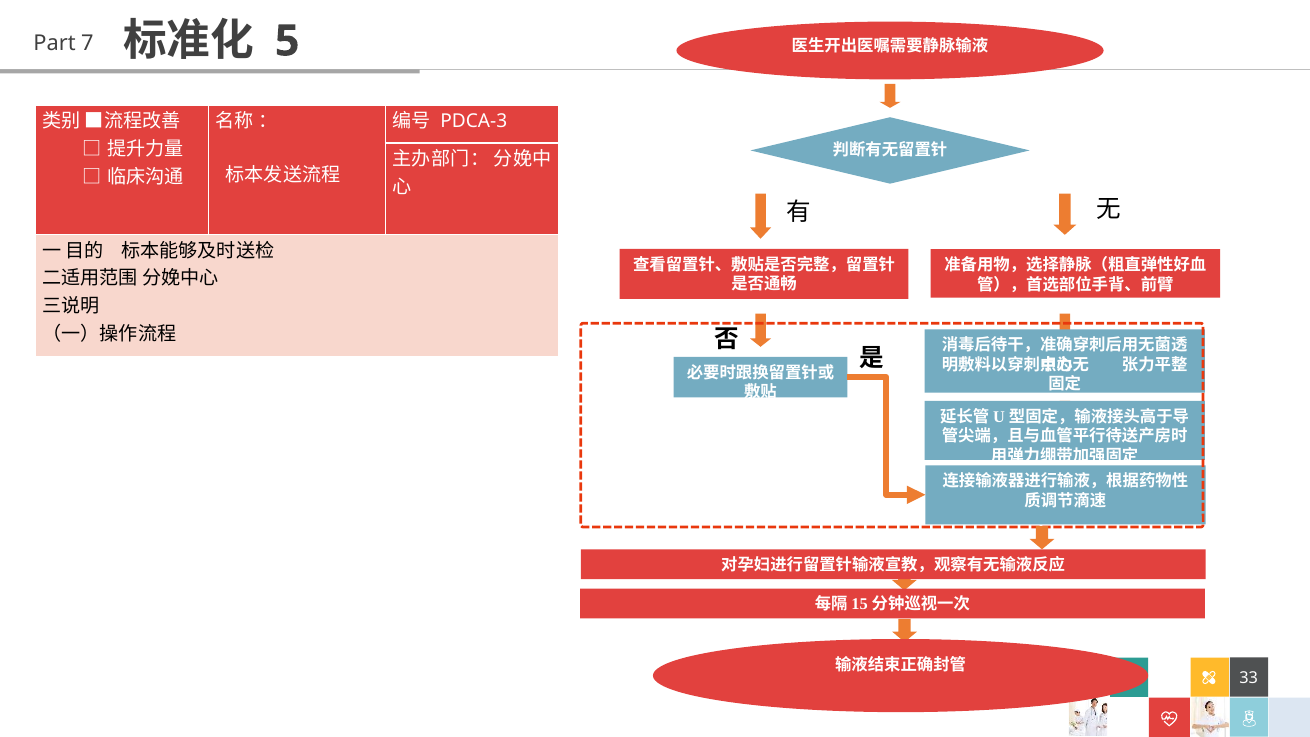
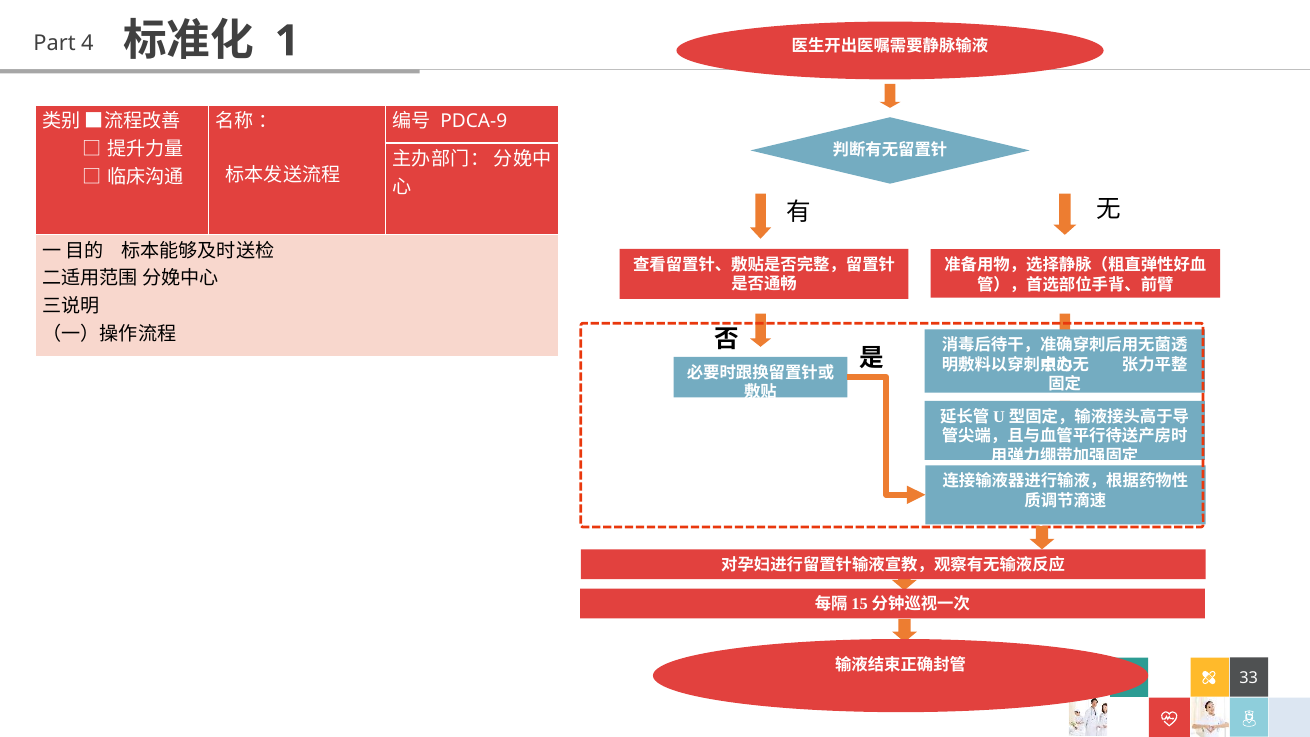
5: 5 -> 1
7: 7 -> 4
PDCA-3: PDCA-3 -> PDCA-9
